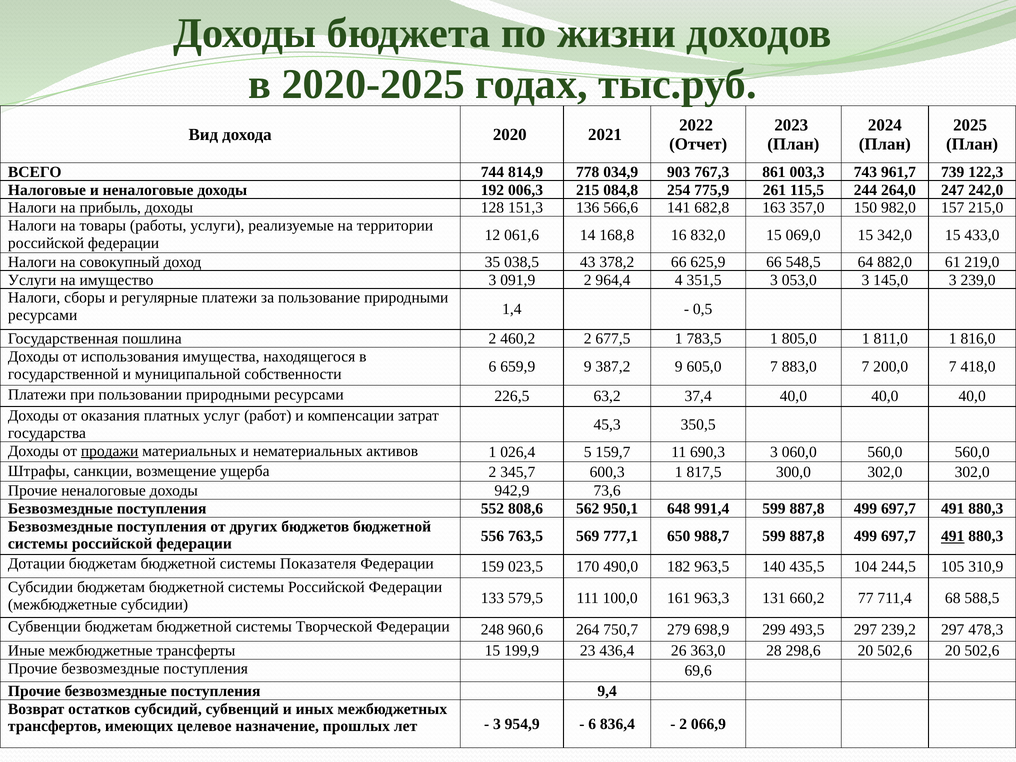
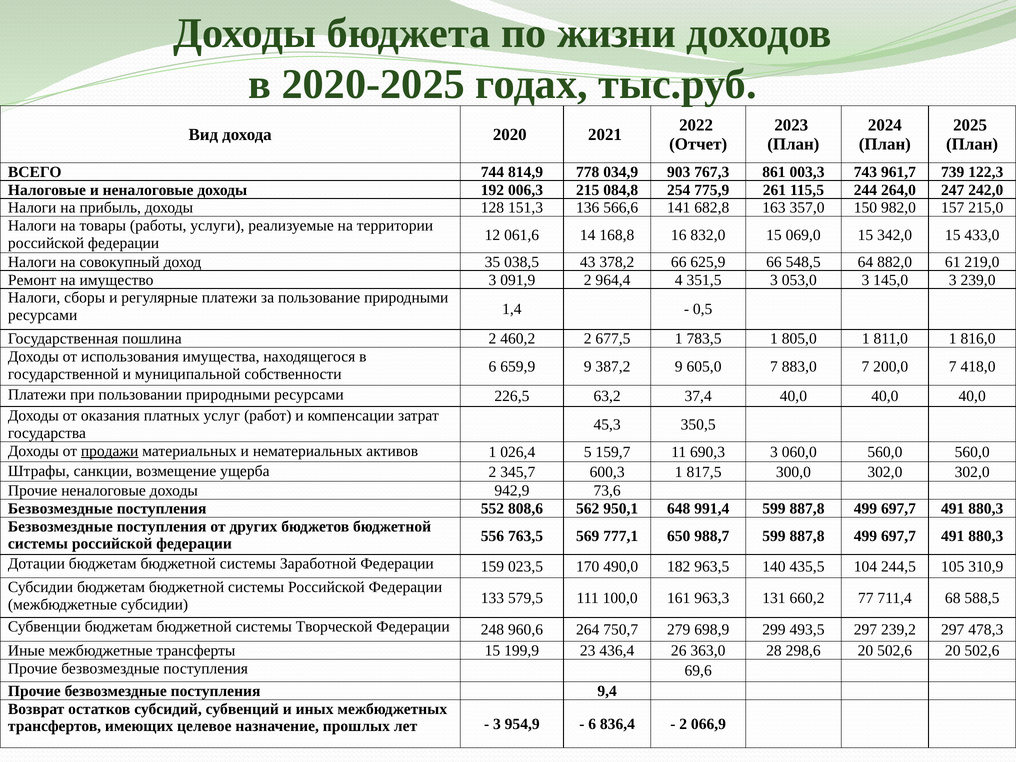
Услуги at (32, 280): Услуги -> Ремонт
491 at (953, 536) underline: present -> none
Показателя: Показателя -> Заработной
